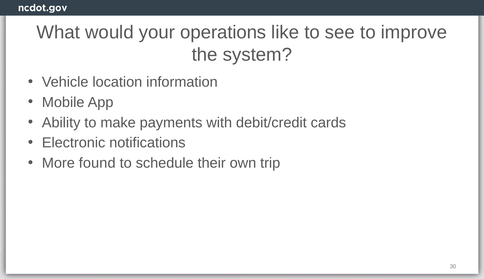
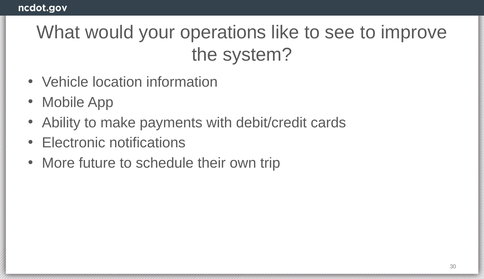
found: found -> future
